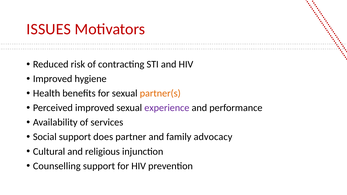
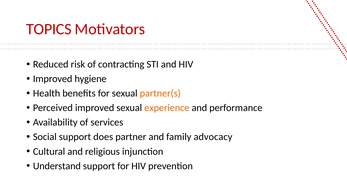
ISSUES: ISSUES -> TOPICS
experience colour: purple -> orange
Counselling: Counselling -> Understand
